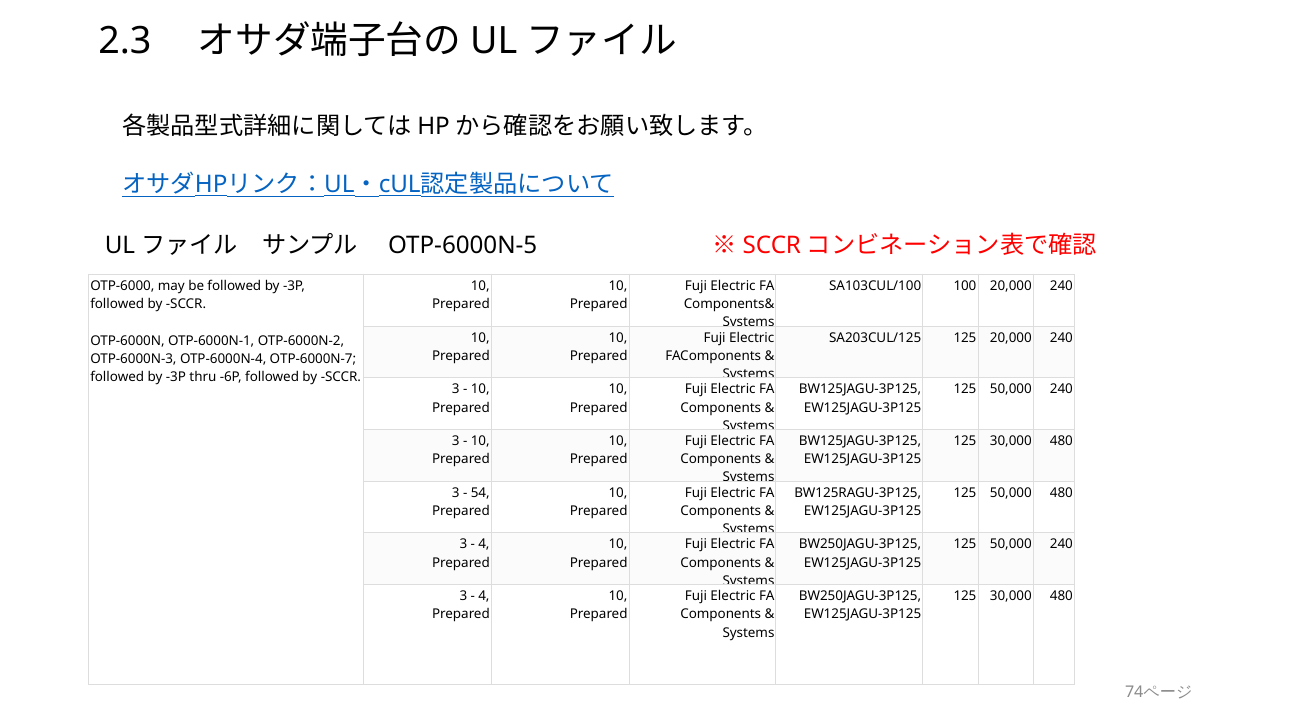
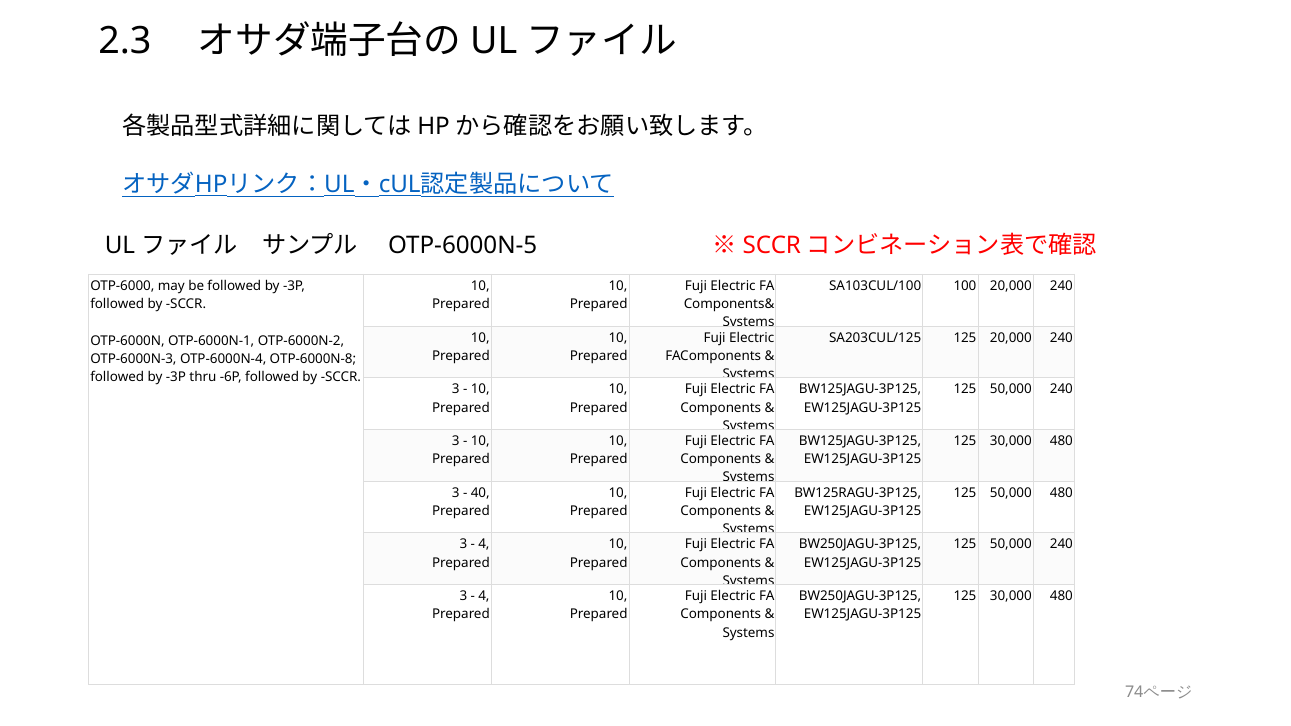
OTP-6000N-7: OTP-6000N-7 -> OTP-6000N-8
54: 54 -> 40
